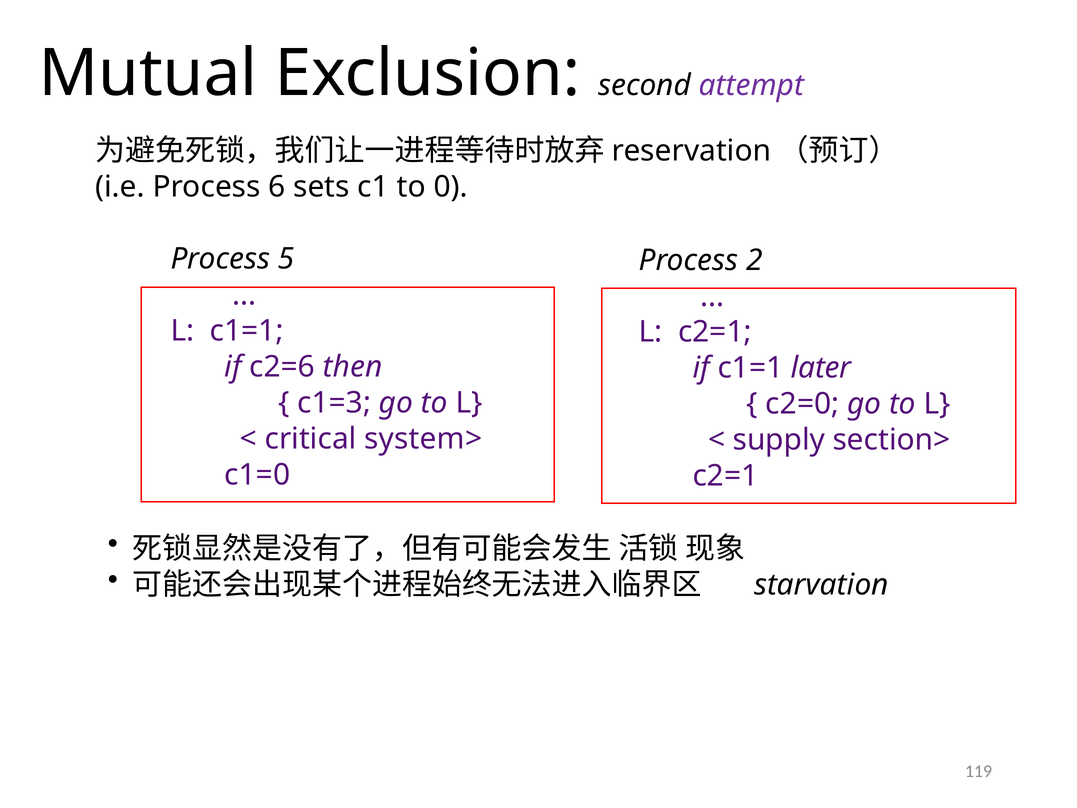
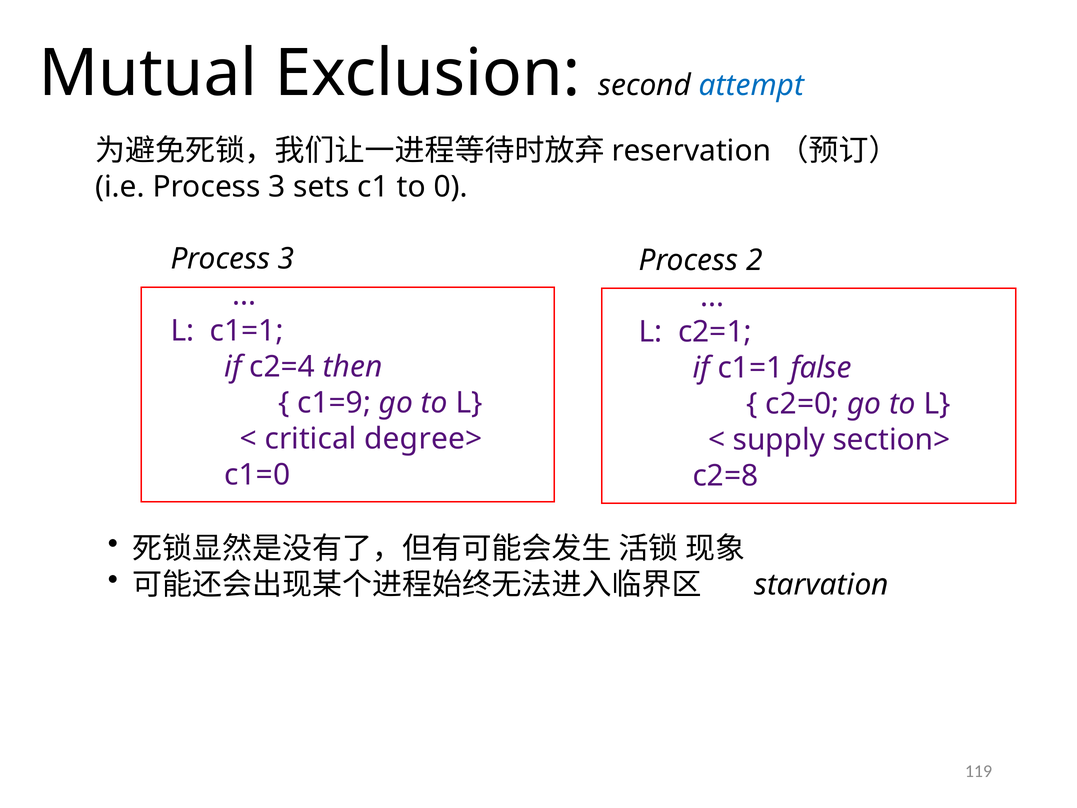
attempt colour: purple -> blue
i.e Process 6: 6 -> 3
5 at (286, 259): 5 -> 3
c2=6: c2=6 -> c2=4
later: later -> false
c1=3: c1=3 -> c1=9
system>: system> -> degree>
c2=1 at (725, 476): c2=1 -> c2=8
